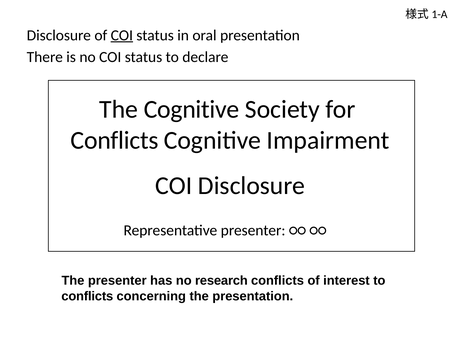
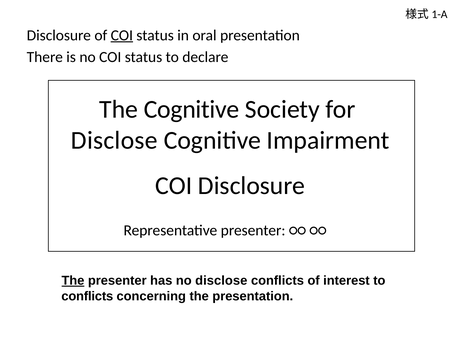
Conflicts at (115, 140): Conflicts -> Disclose
The at (73, 281) underline: none -> present
no research: research -> disclose
